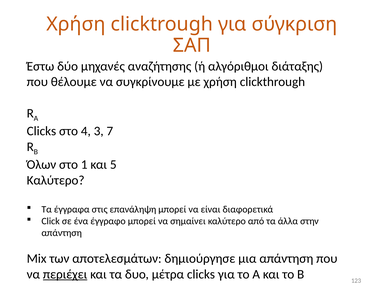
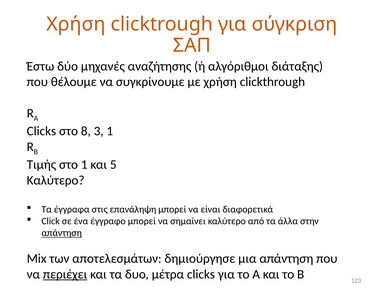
4: 4 -> 8
3 7: 7 -> 1
Όλων: Όλων -> Τιμής
απάντηση at (62, 233) underline: none -> present
